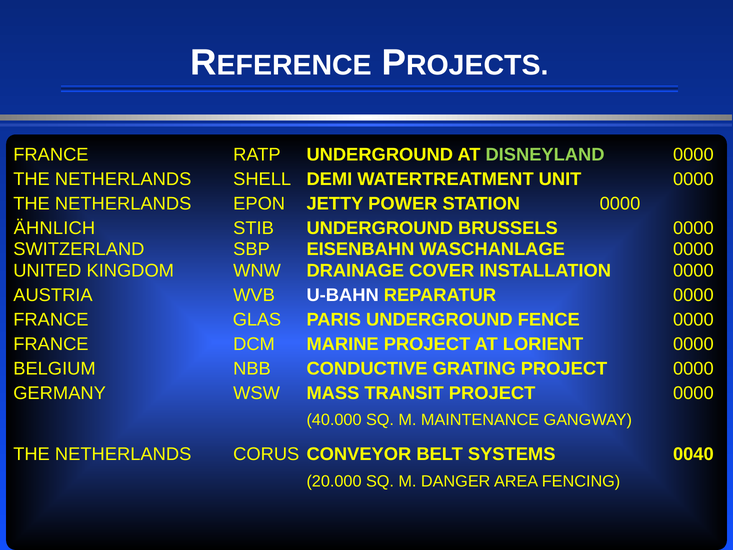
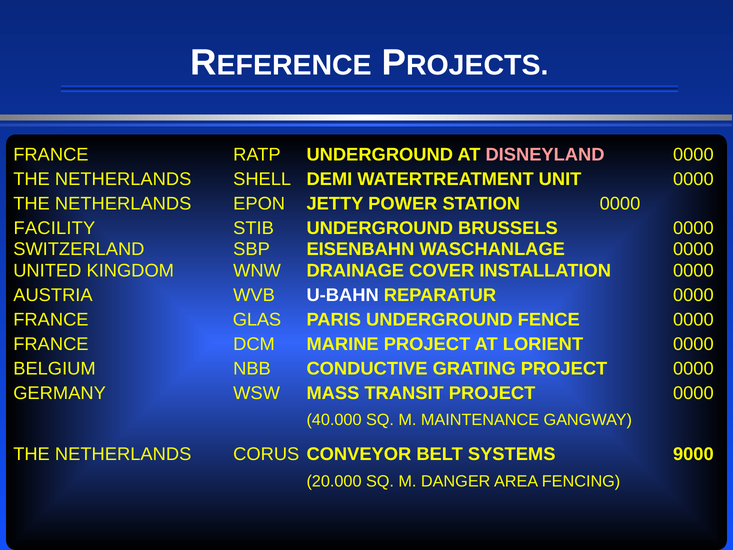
DISNEYLAND colour: light green -> pink
ÄHNLICH: ÄHNLICH -> FACILITY
0040: 0040 -> 9000
